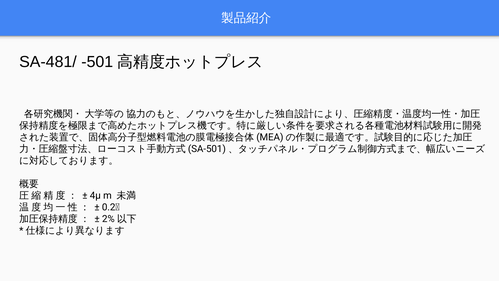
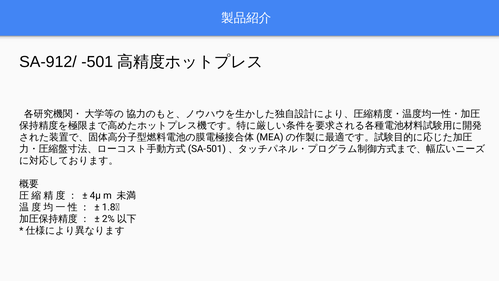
SA-481/: SA-481/ -> SA-912/
0.2℃: 0.2℃ -> 1.8℃
